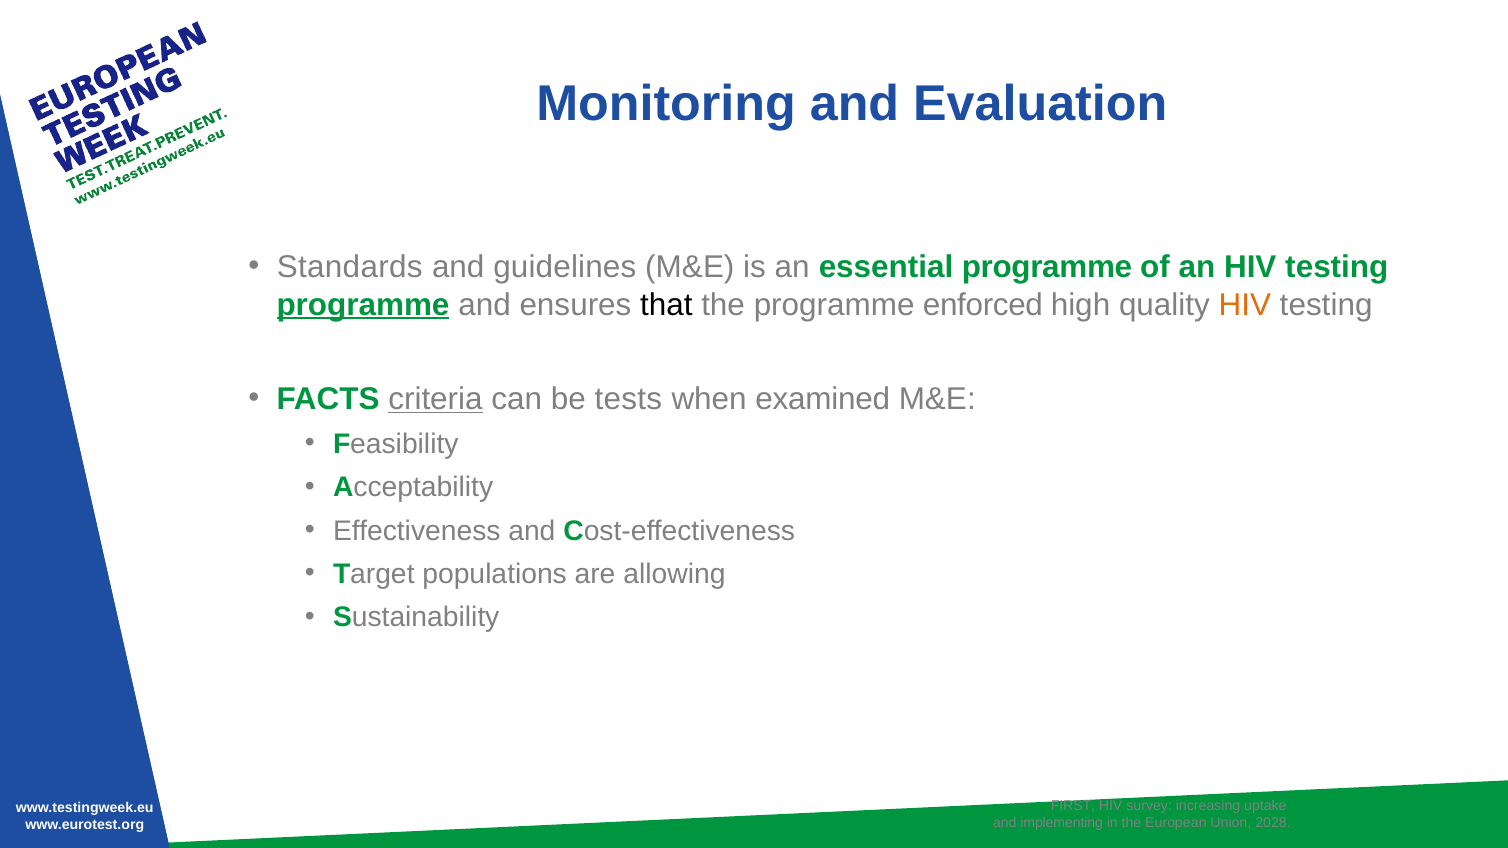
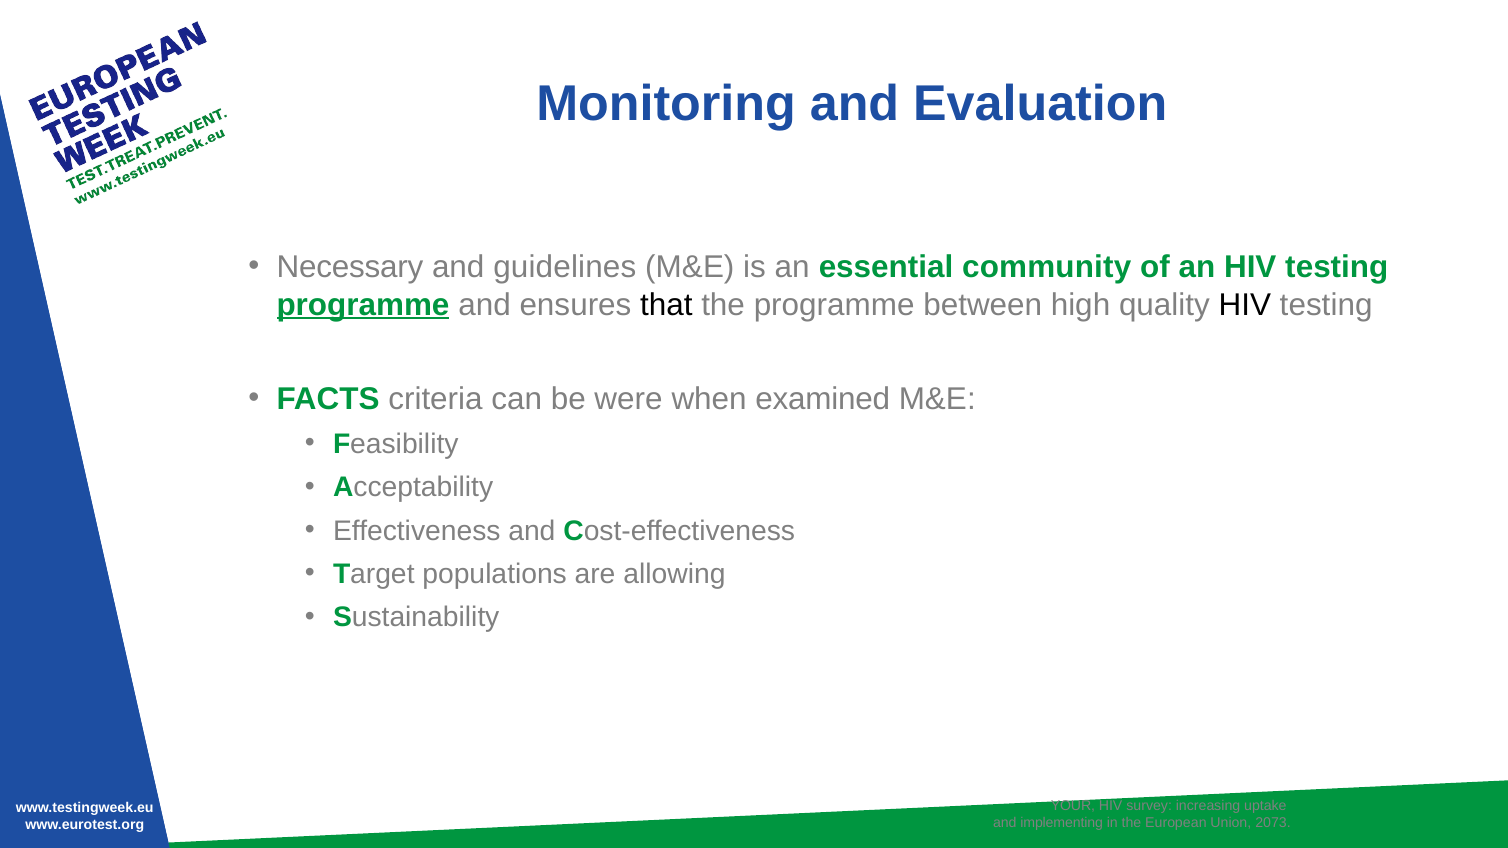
Standards: Standards -> Necessary
essential programme: programme -> community
enforced: enforced -> between
HIV at (1245, 305) colour: orange -> black
criteria underline: present -> none
tests: tests -> were
FIRST: FIRST -> YOUR
2028: 2028 -> 2073
